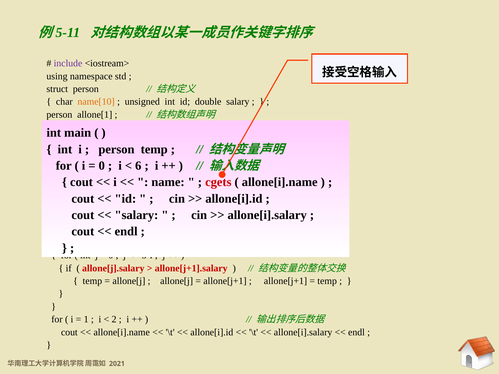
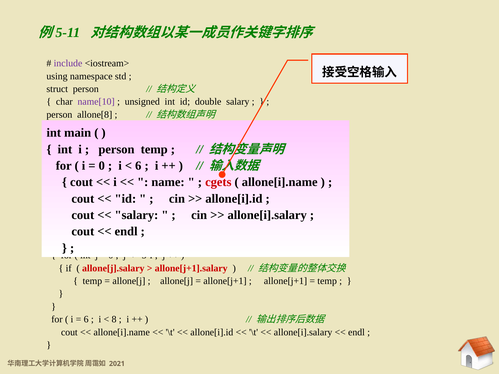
name[10 colour: orange -> purple
allone[1: allone[1 -> allone[8
1 at (86, 320): 1 -> 6
2: 2 -> 8
